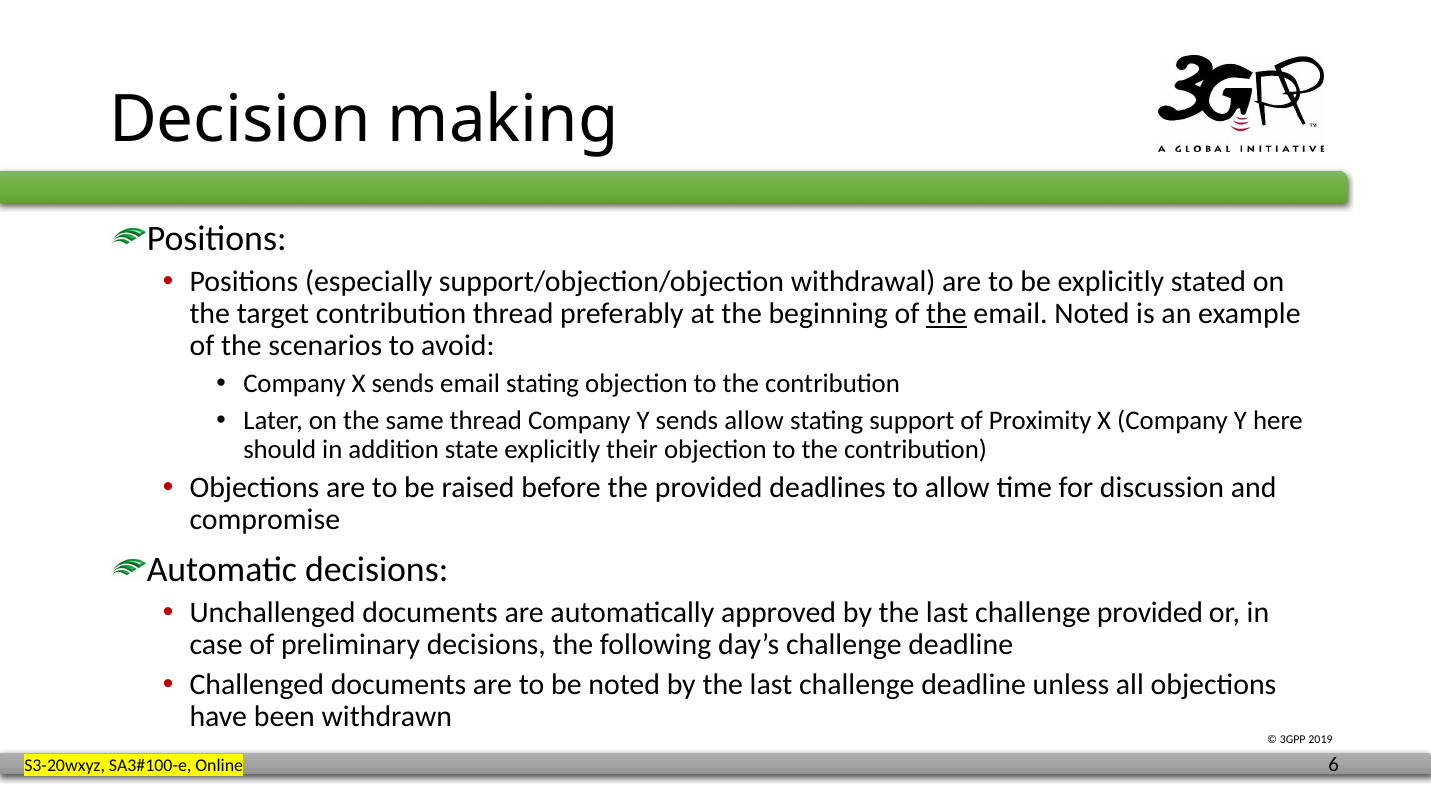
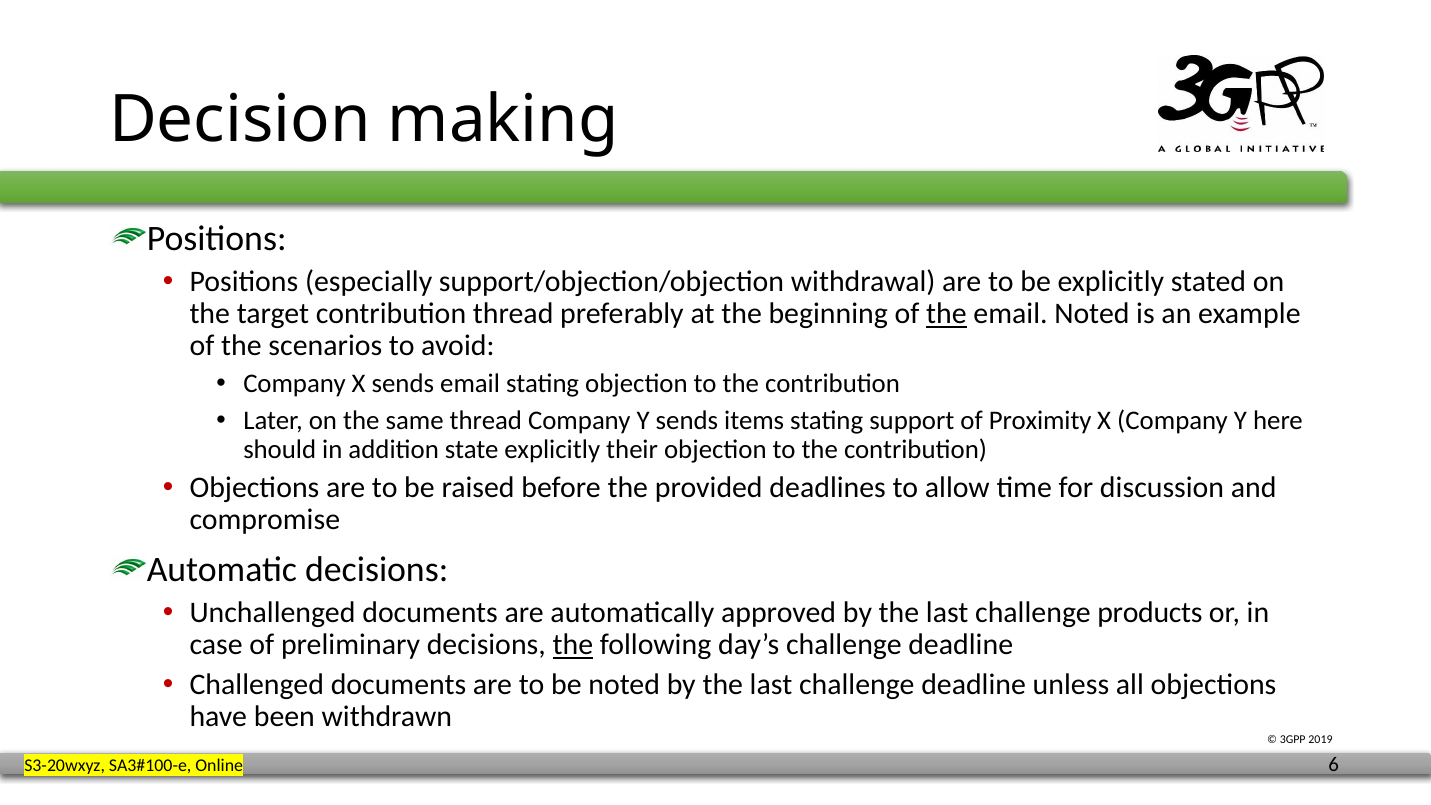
sends allow: allow -> items
challenge provided: provided -> products
the at (573, 645) underline: none -> present
